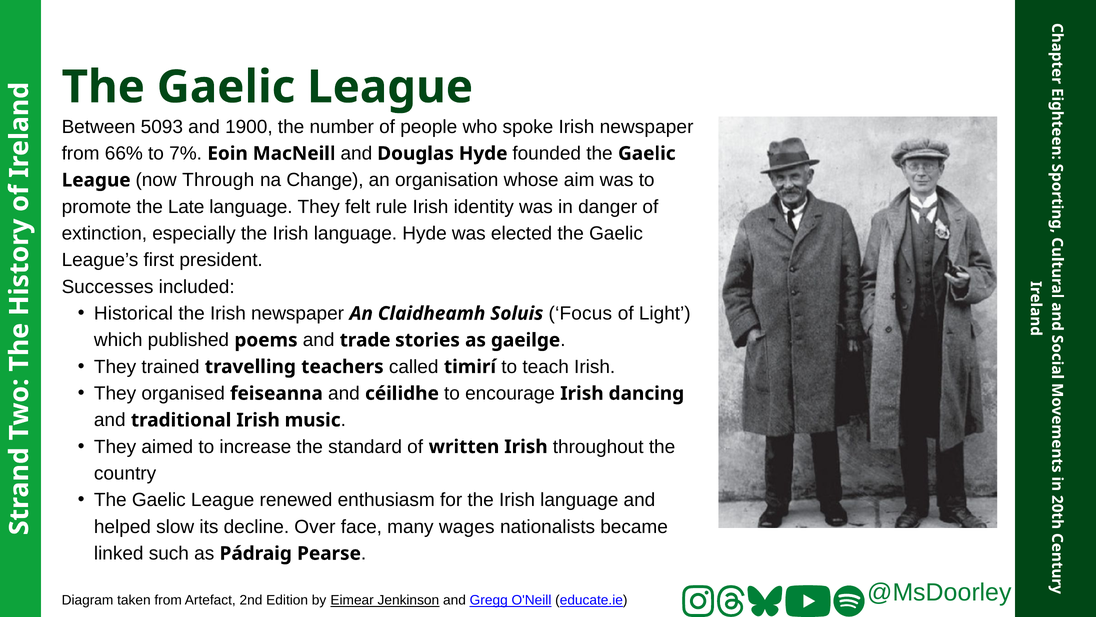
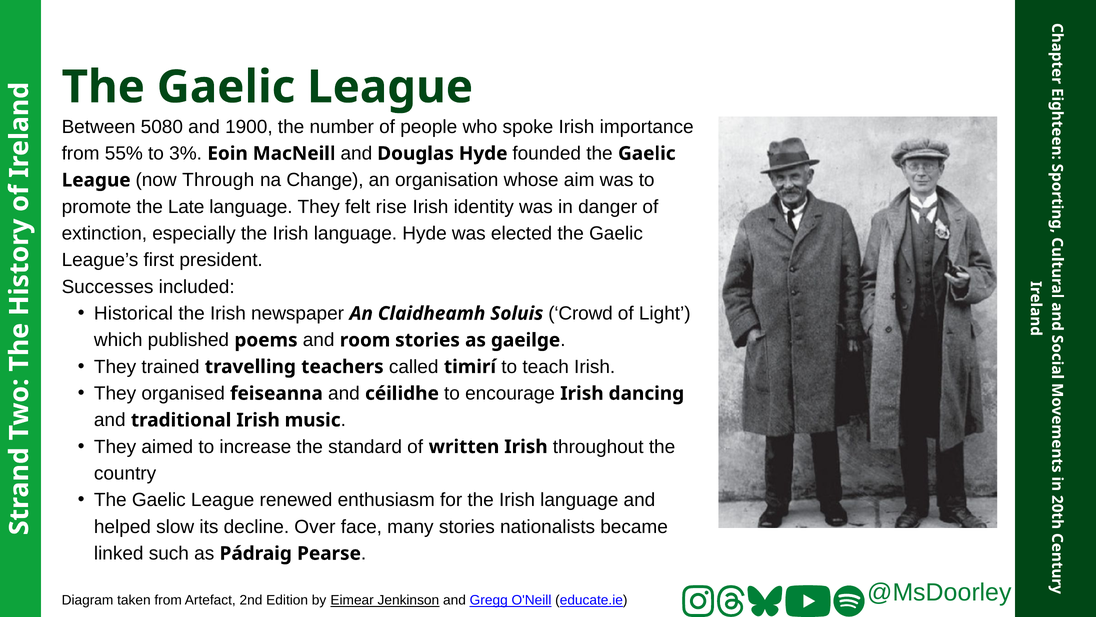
5093: 5093 -> 5080
spoke Irish newspaper: newspaper -> importance
66%: 66% -> 55%
7%: 7% -> 3%
rule: rule -> rise
Focus: Focus -> Crowd
trade: trade -> room
many wages: wages -> stories
